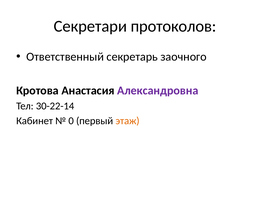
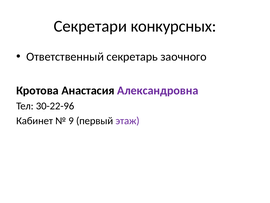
протоколов: протоколов -> конкурсных
30-22-14: 30-22-14 -> 30-22-96
0: 0 -> 9
этаж colour: orange -> purple
